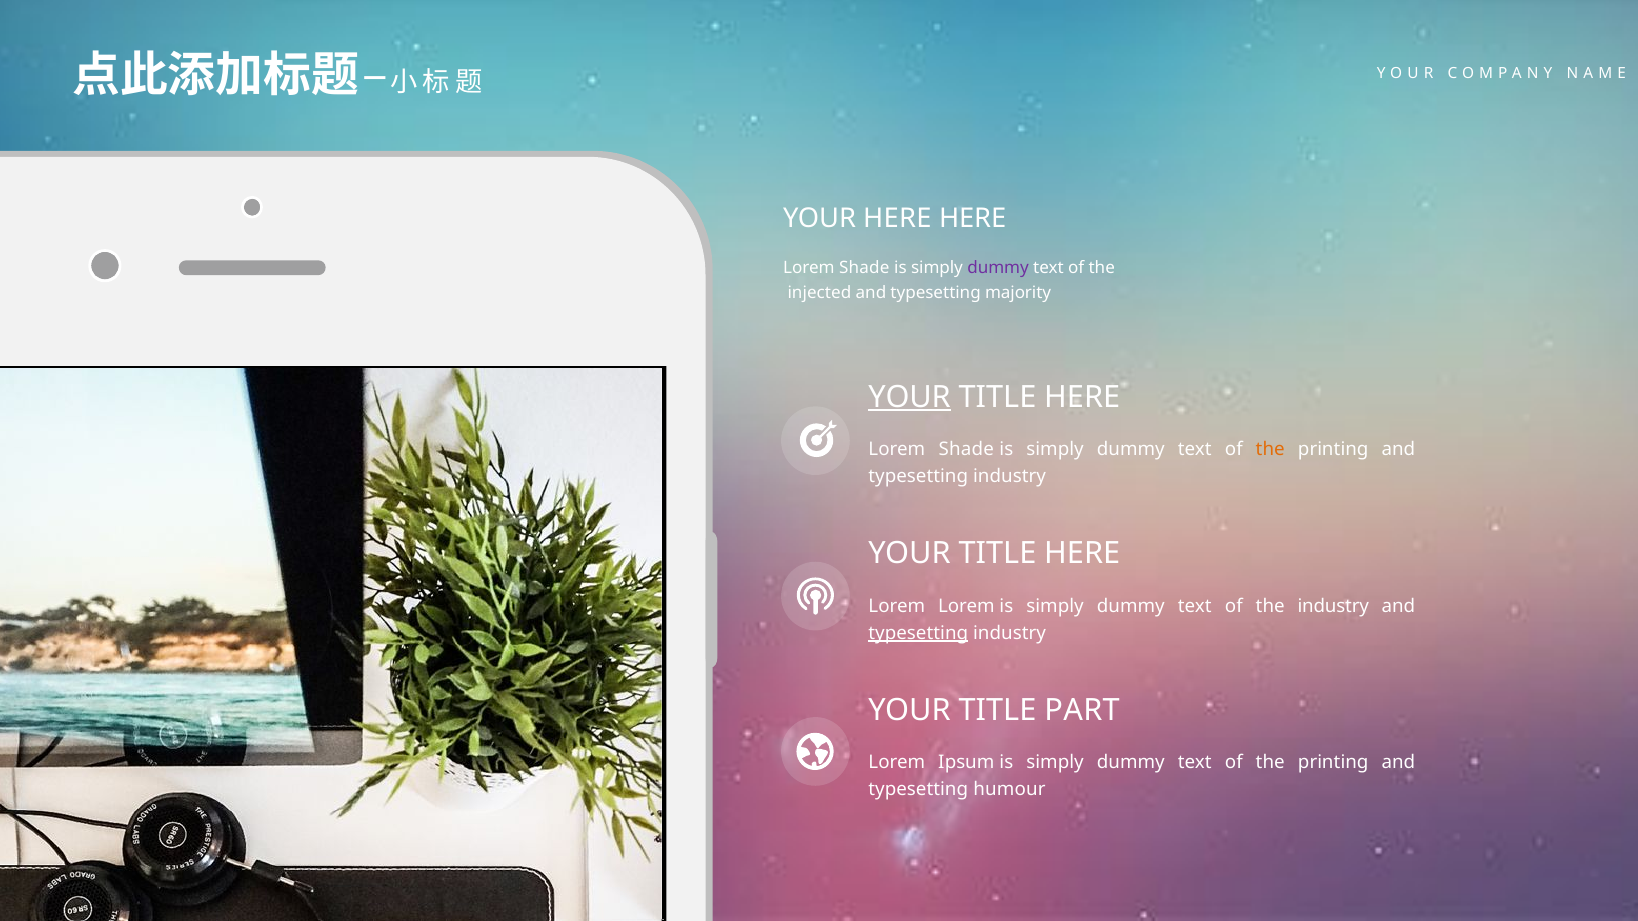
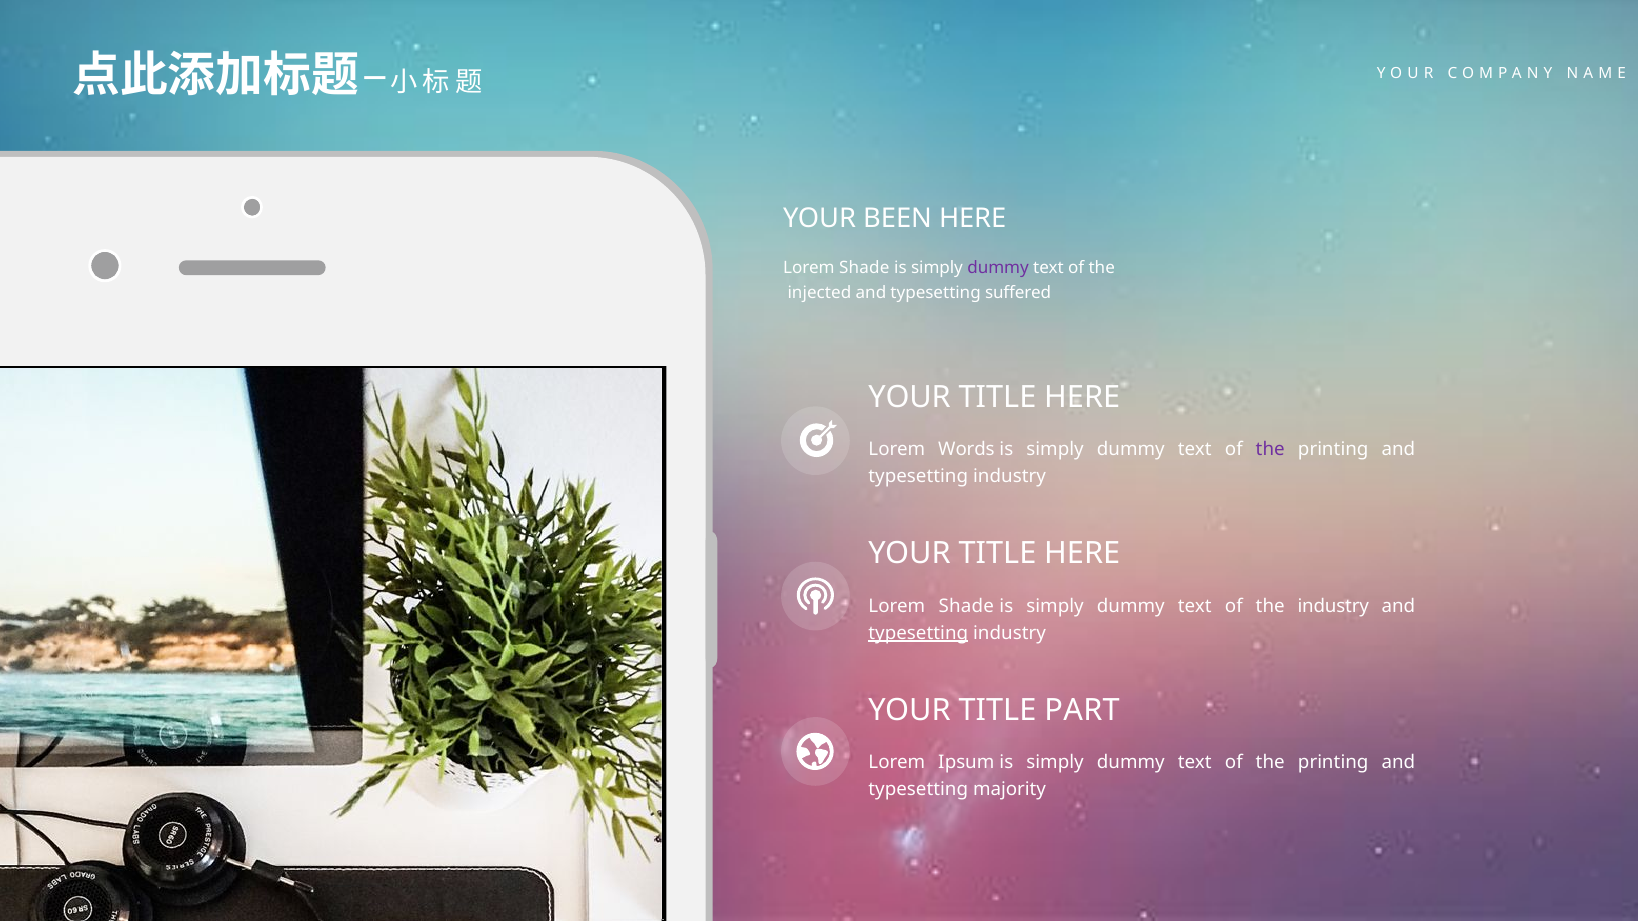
YOUR HERE: HERE -> BEEN
majority: majority -> suffered
YOUR at (910, 397) underline: present -> none
Shade at (966, 450): Shade -> Words
the at (1270, 450) colour: orange -> purple
Lorem at (966, 606): Lorem -> Shade
humour: humour -> majority
